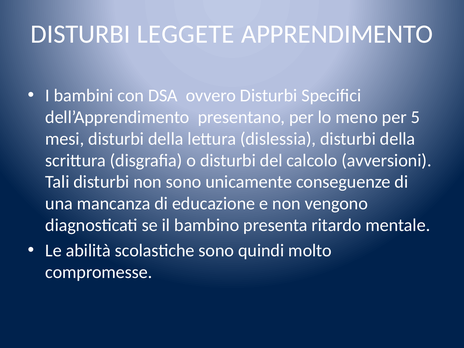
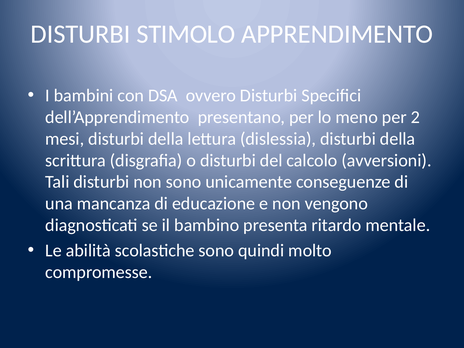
LEGGETE: LEGGETE -> STIMOLO
5: 5 -> 2
